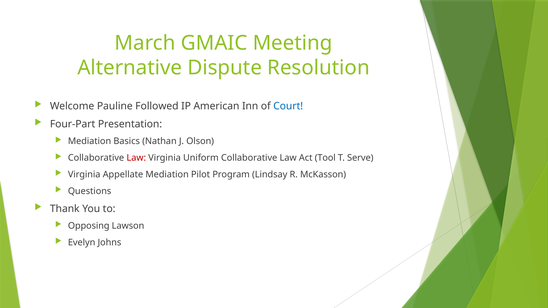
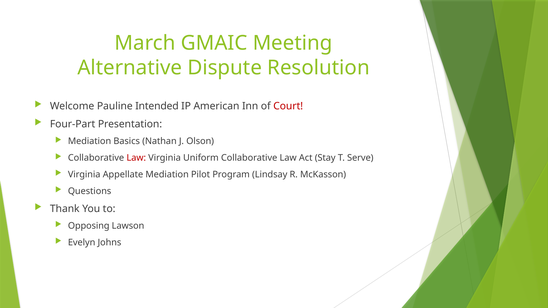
Followed: Followed -> Intended
Court colour: blue -> red
Tool: Tool -> Stay
